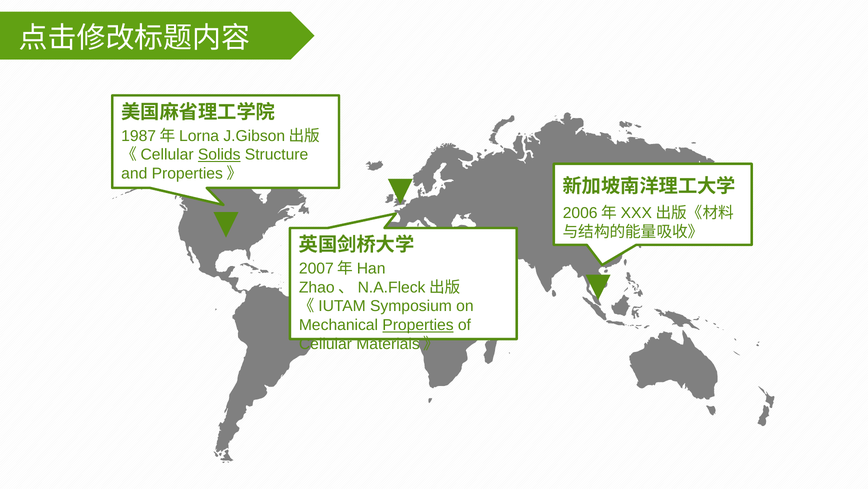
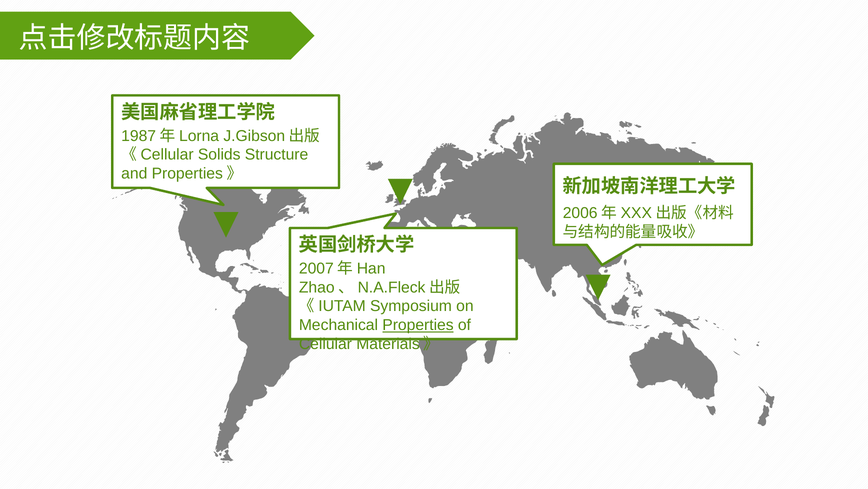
Solids underline: present -> none
